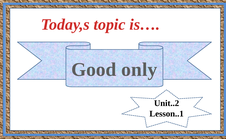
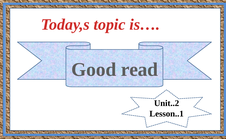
only: only -> read
